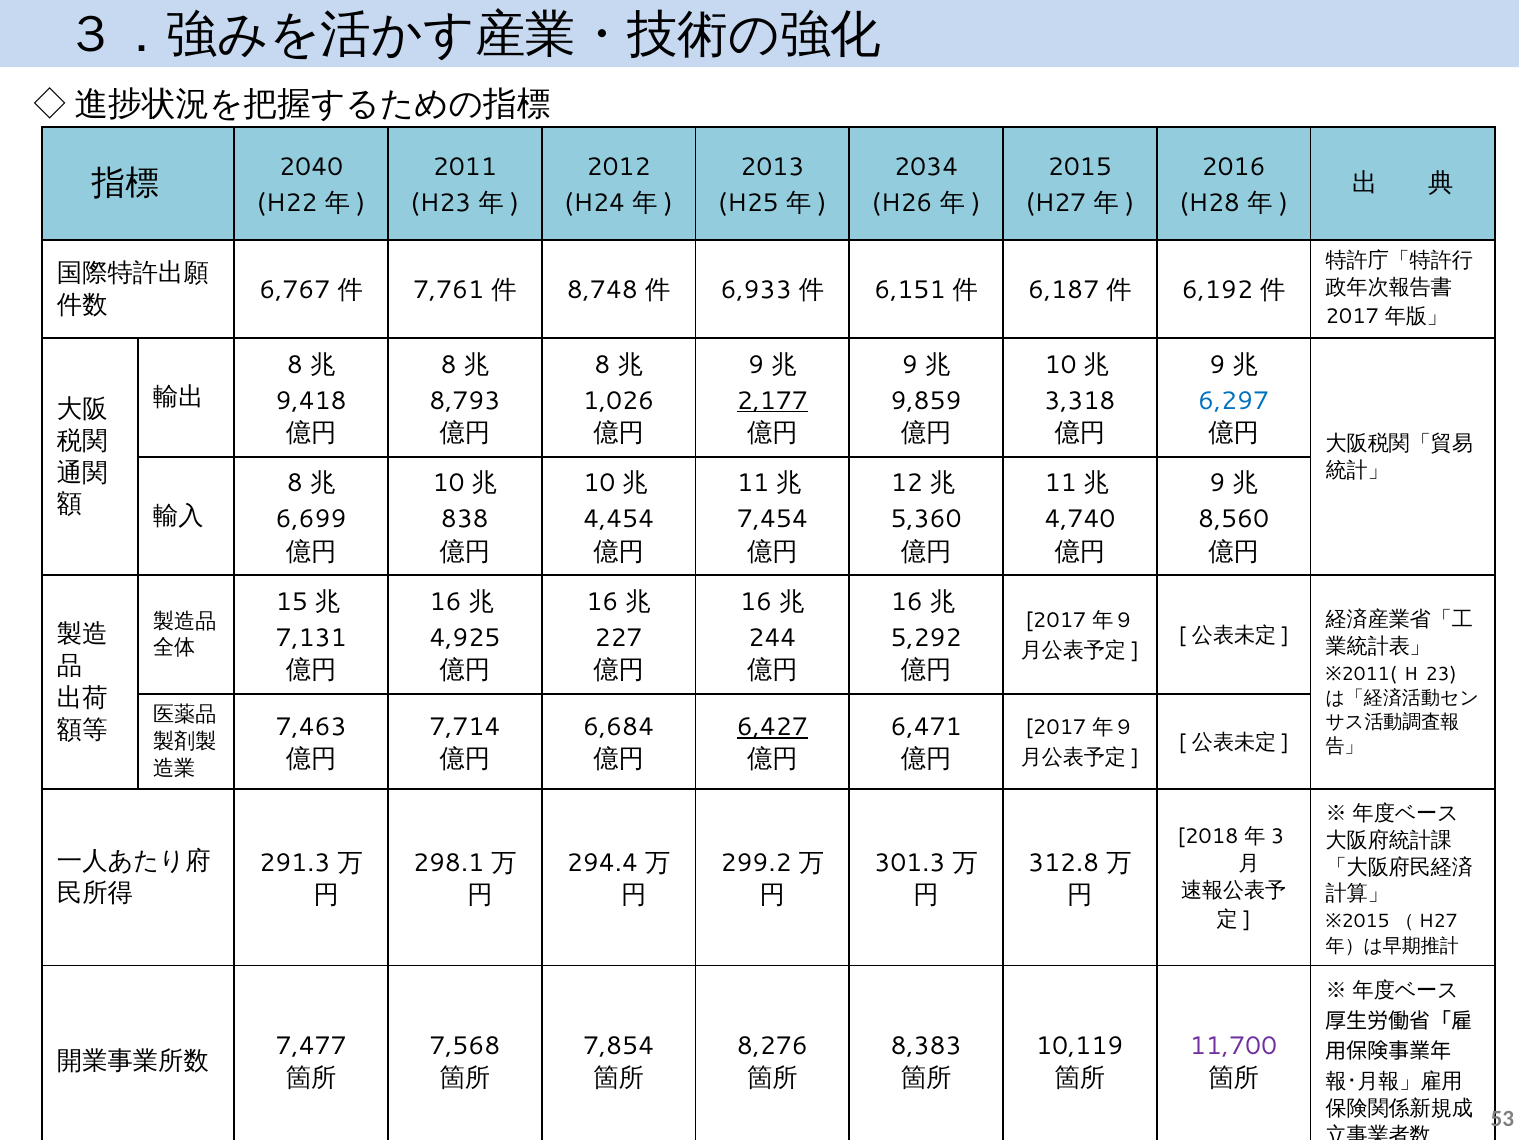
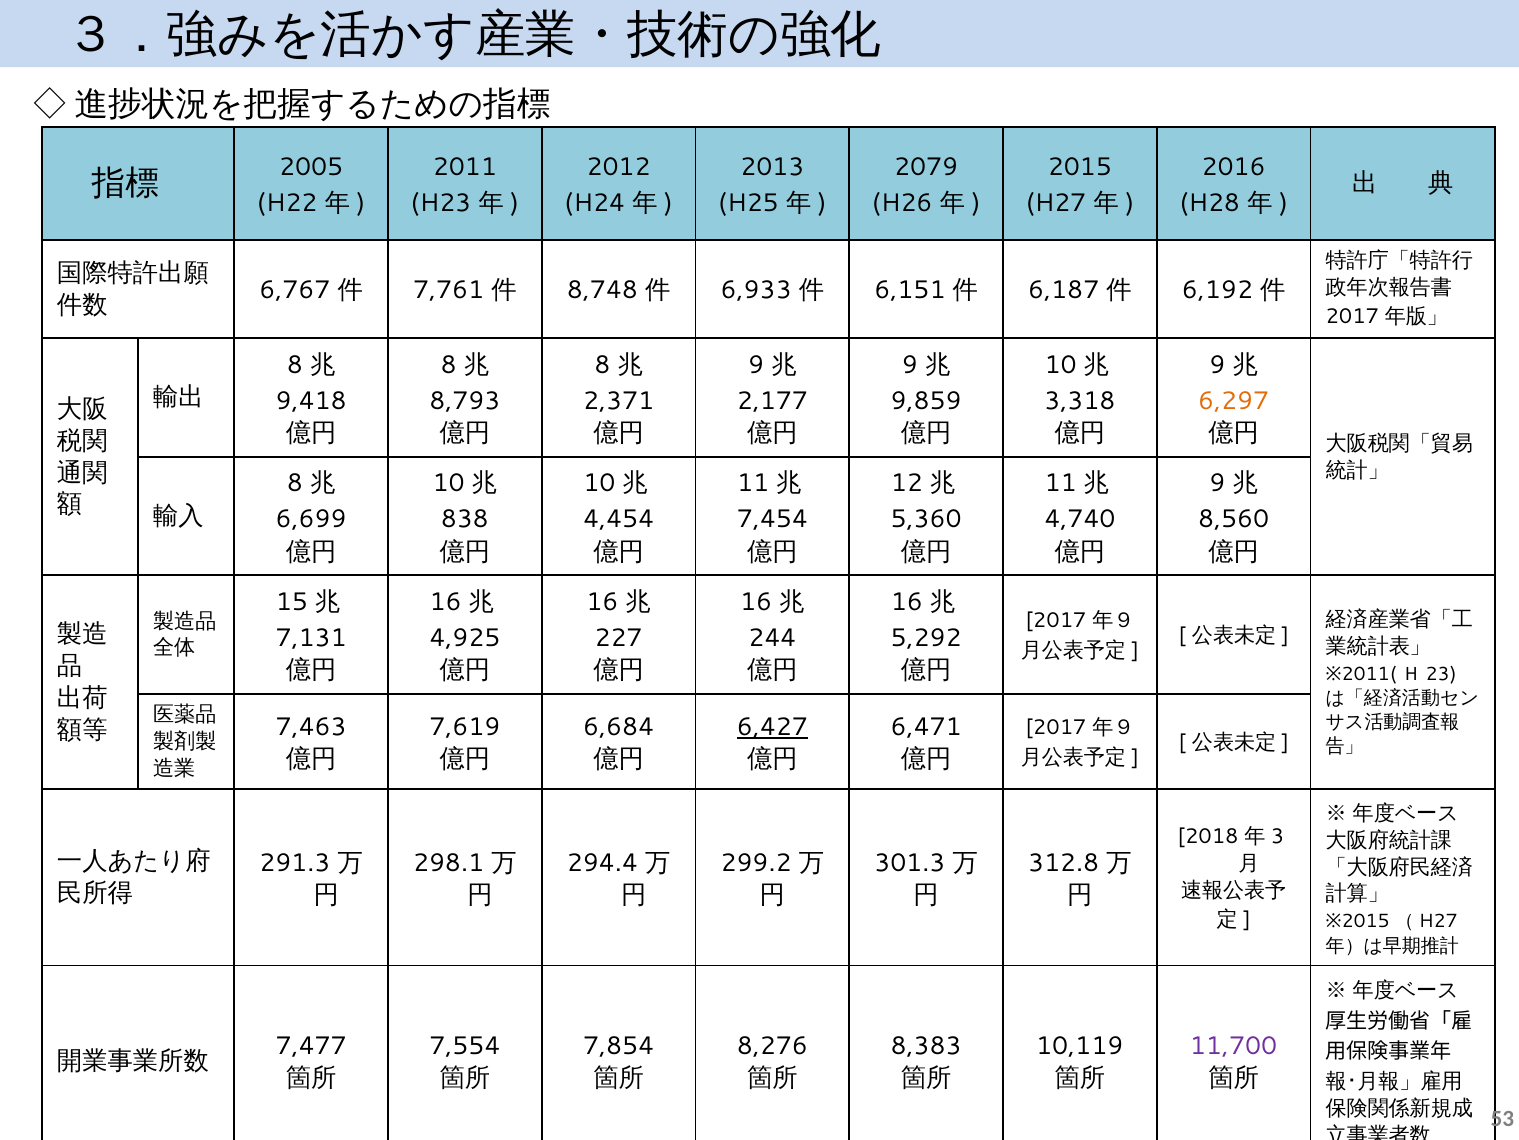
2040: 2040 -> 2005
2034: 2034 -> 2079
1,026: 1,026 -> 2,371
2,177 underline: present -> none
6,297 colour: blue -> orange
7,714: 7,714 -> 7,619
7,568: 7,568 -> 7,554
